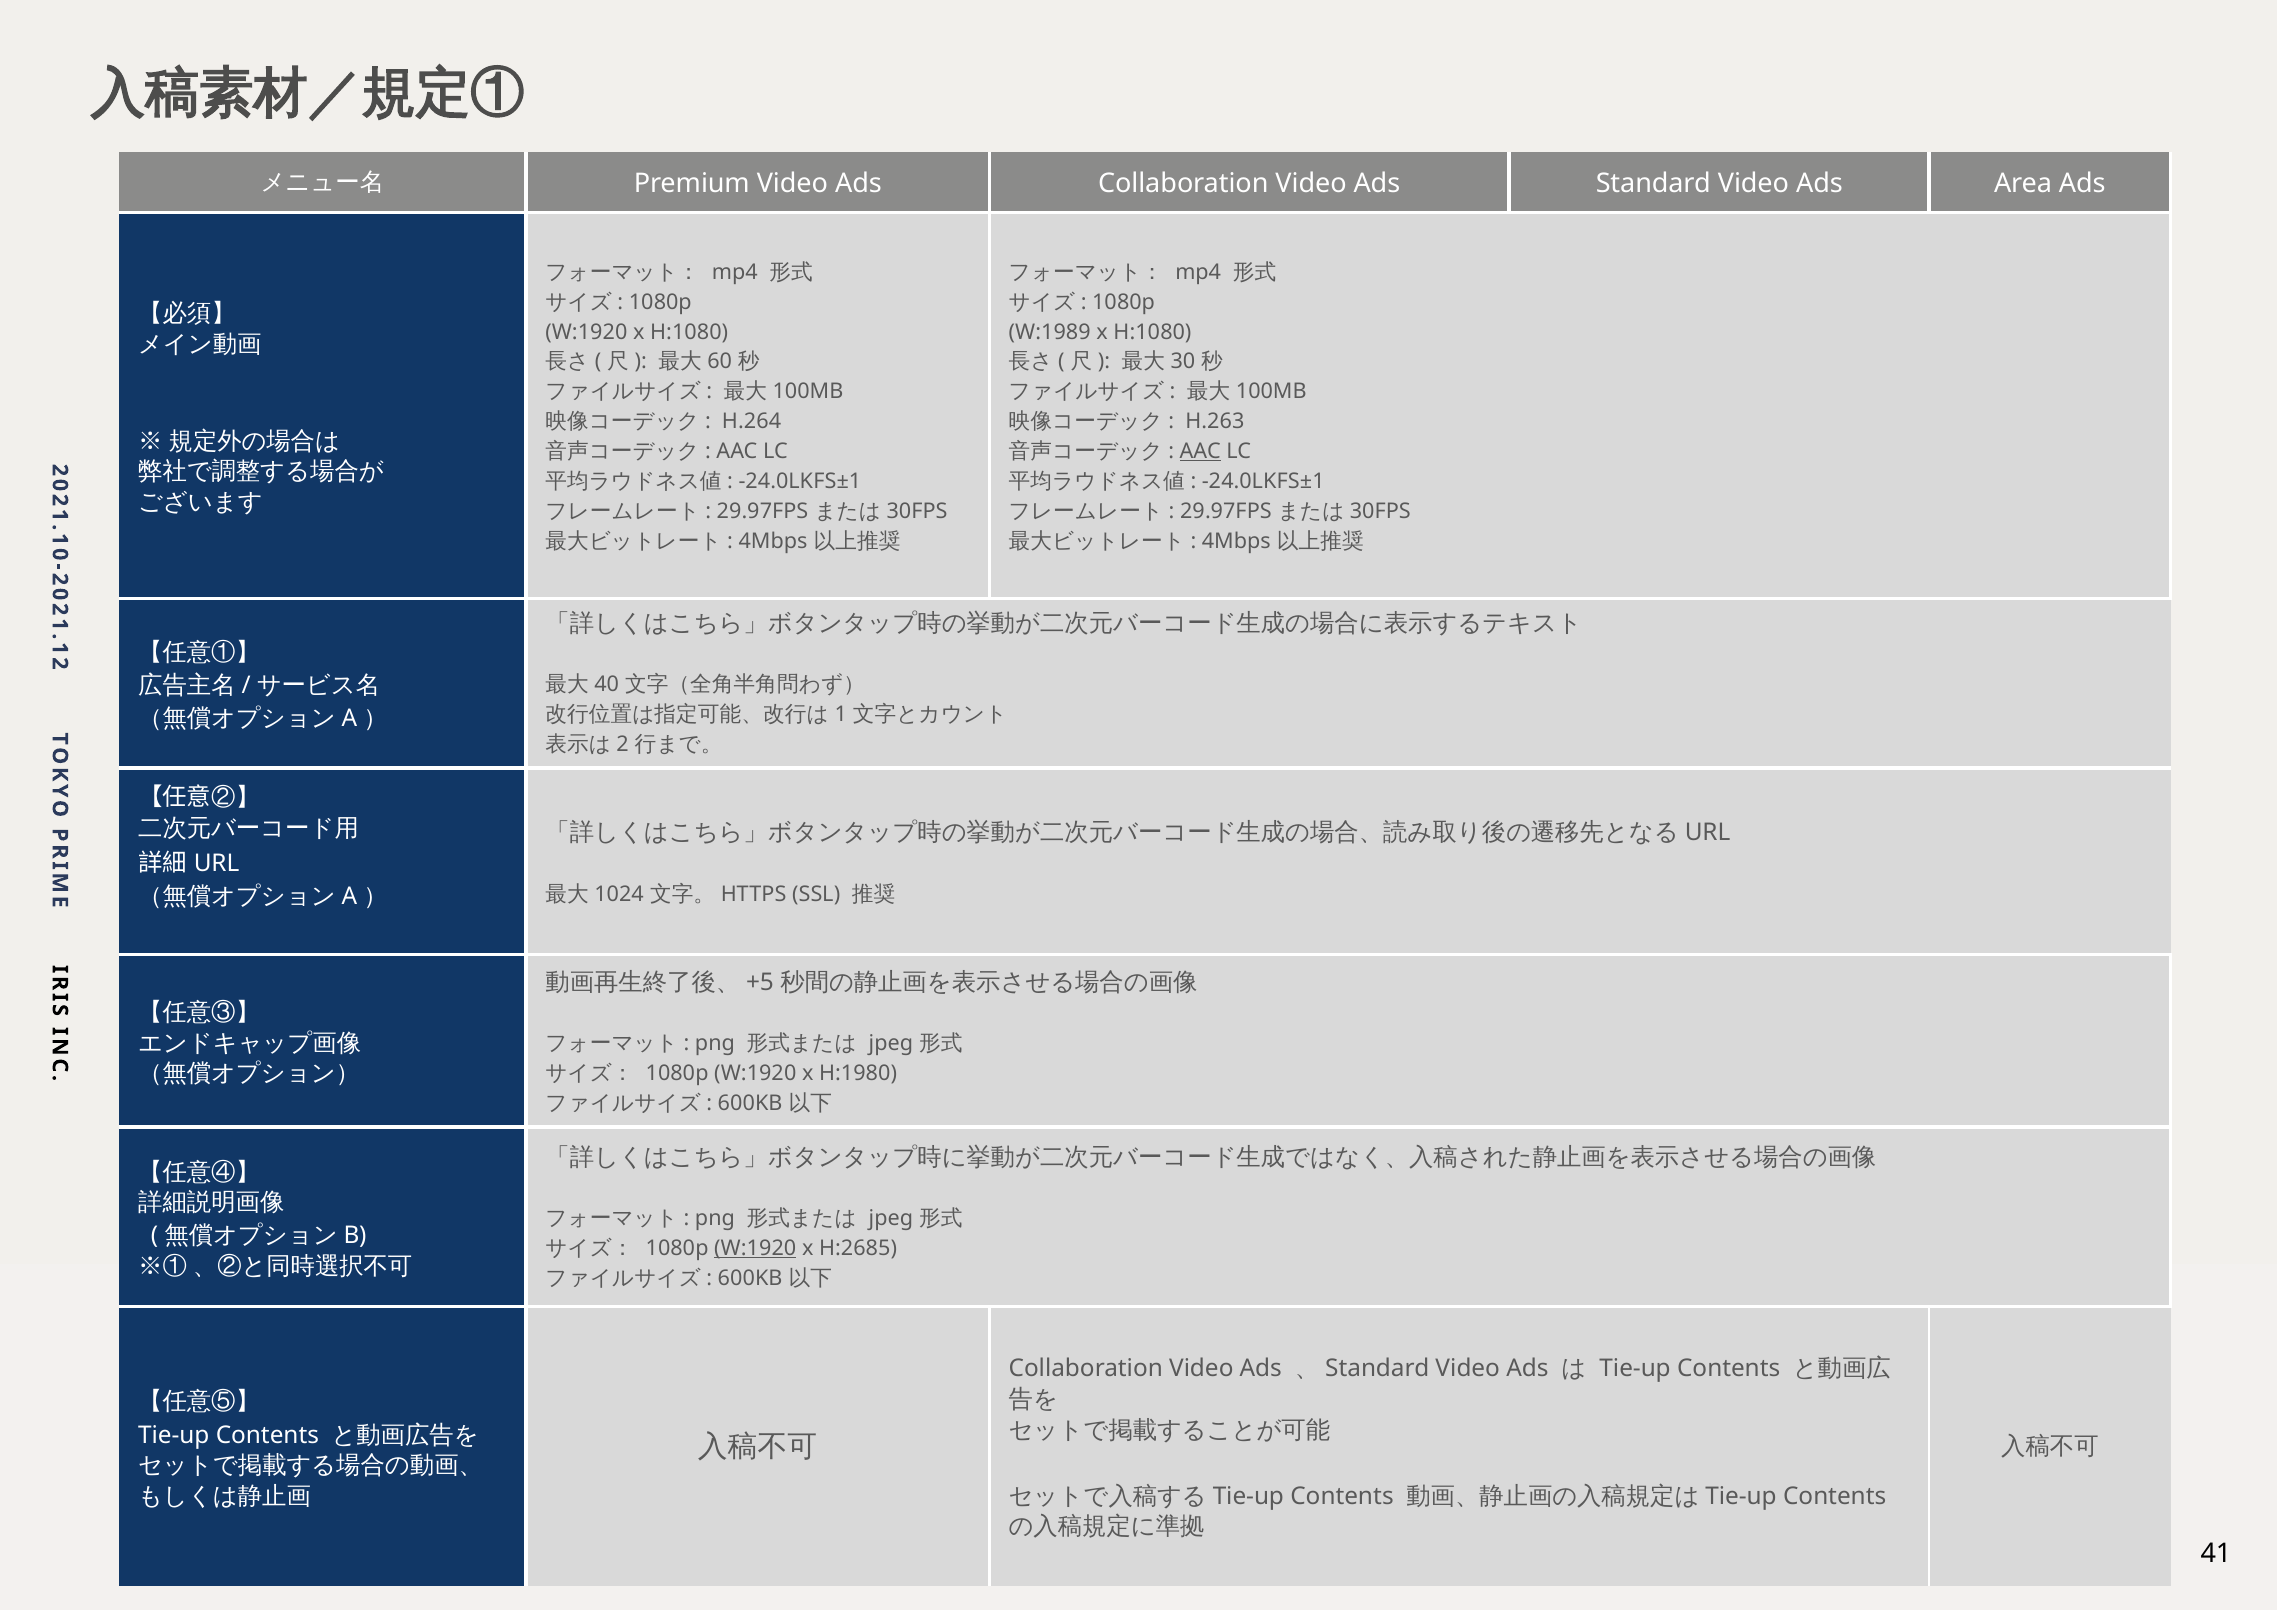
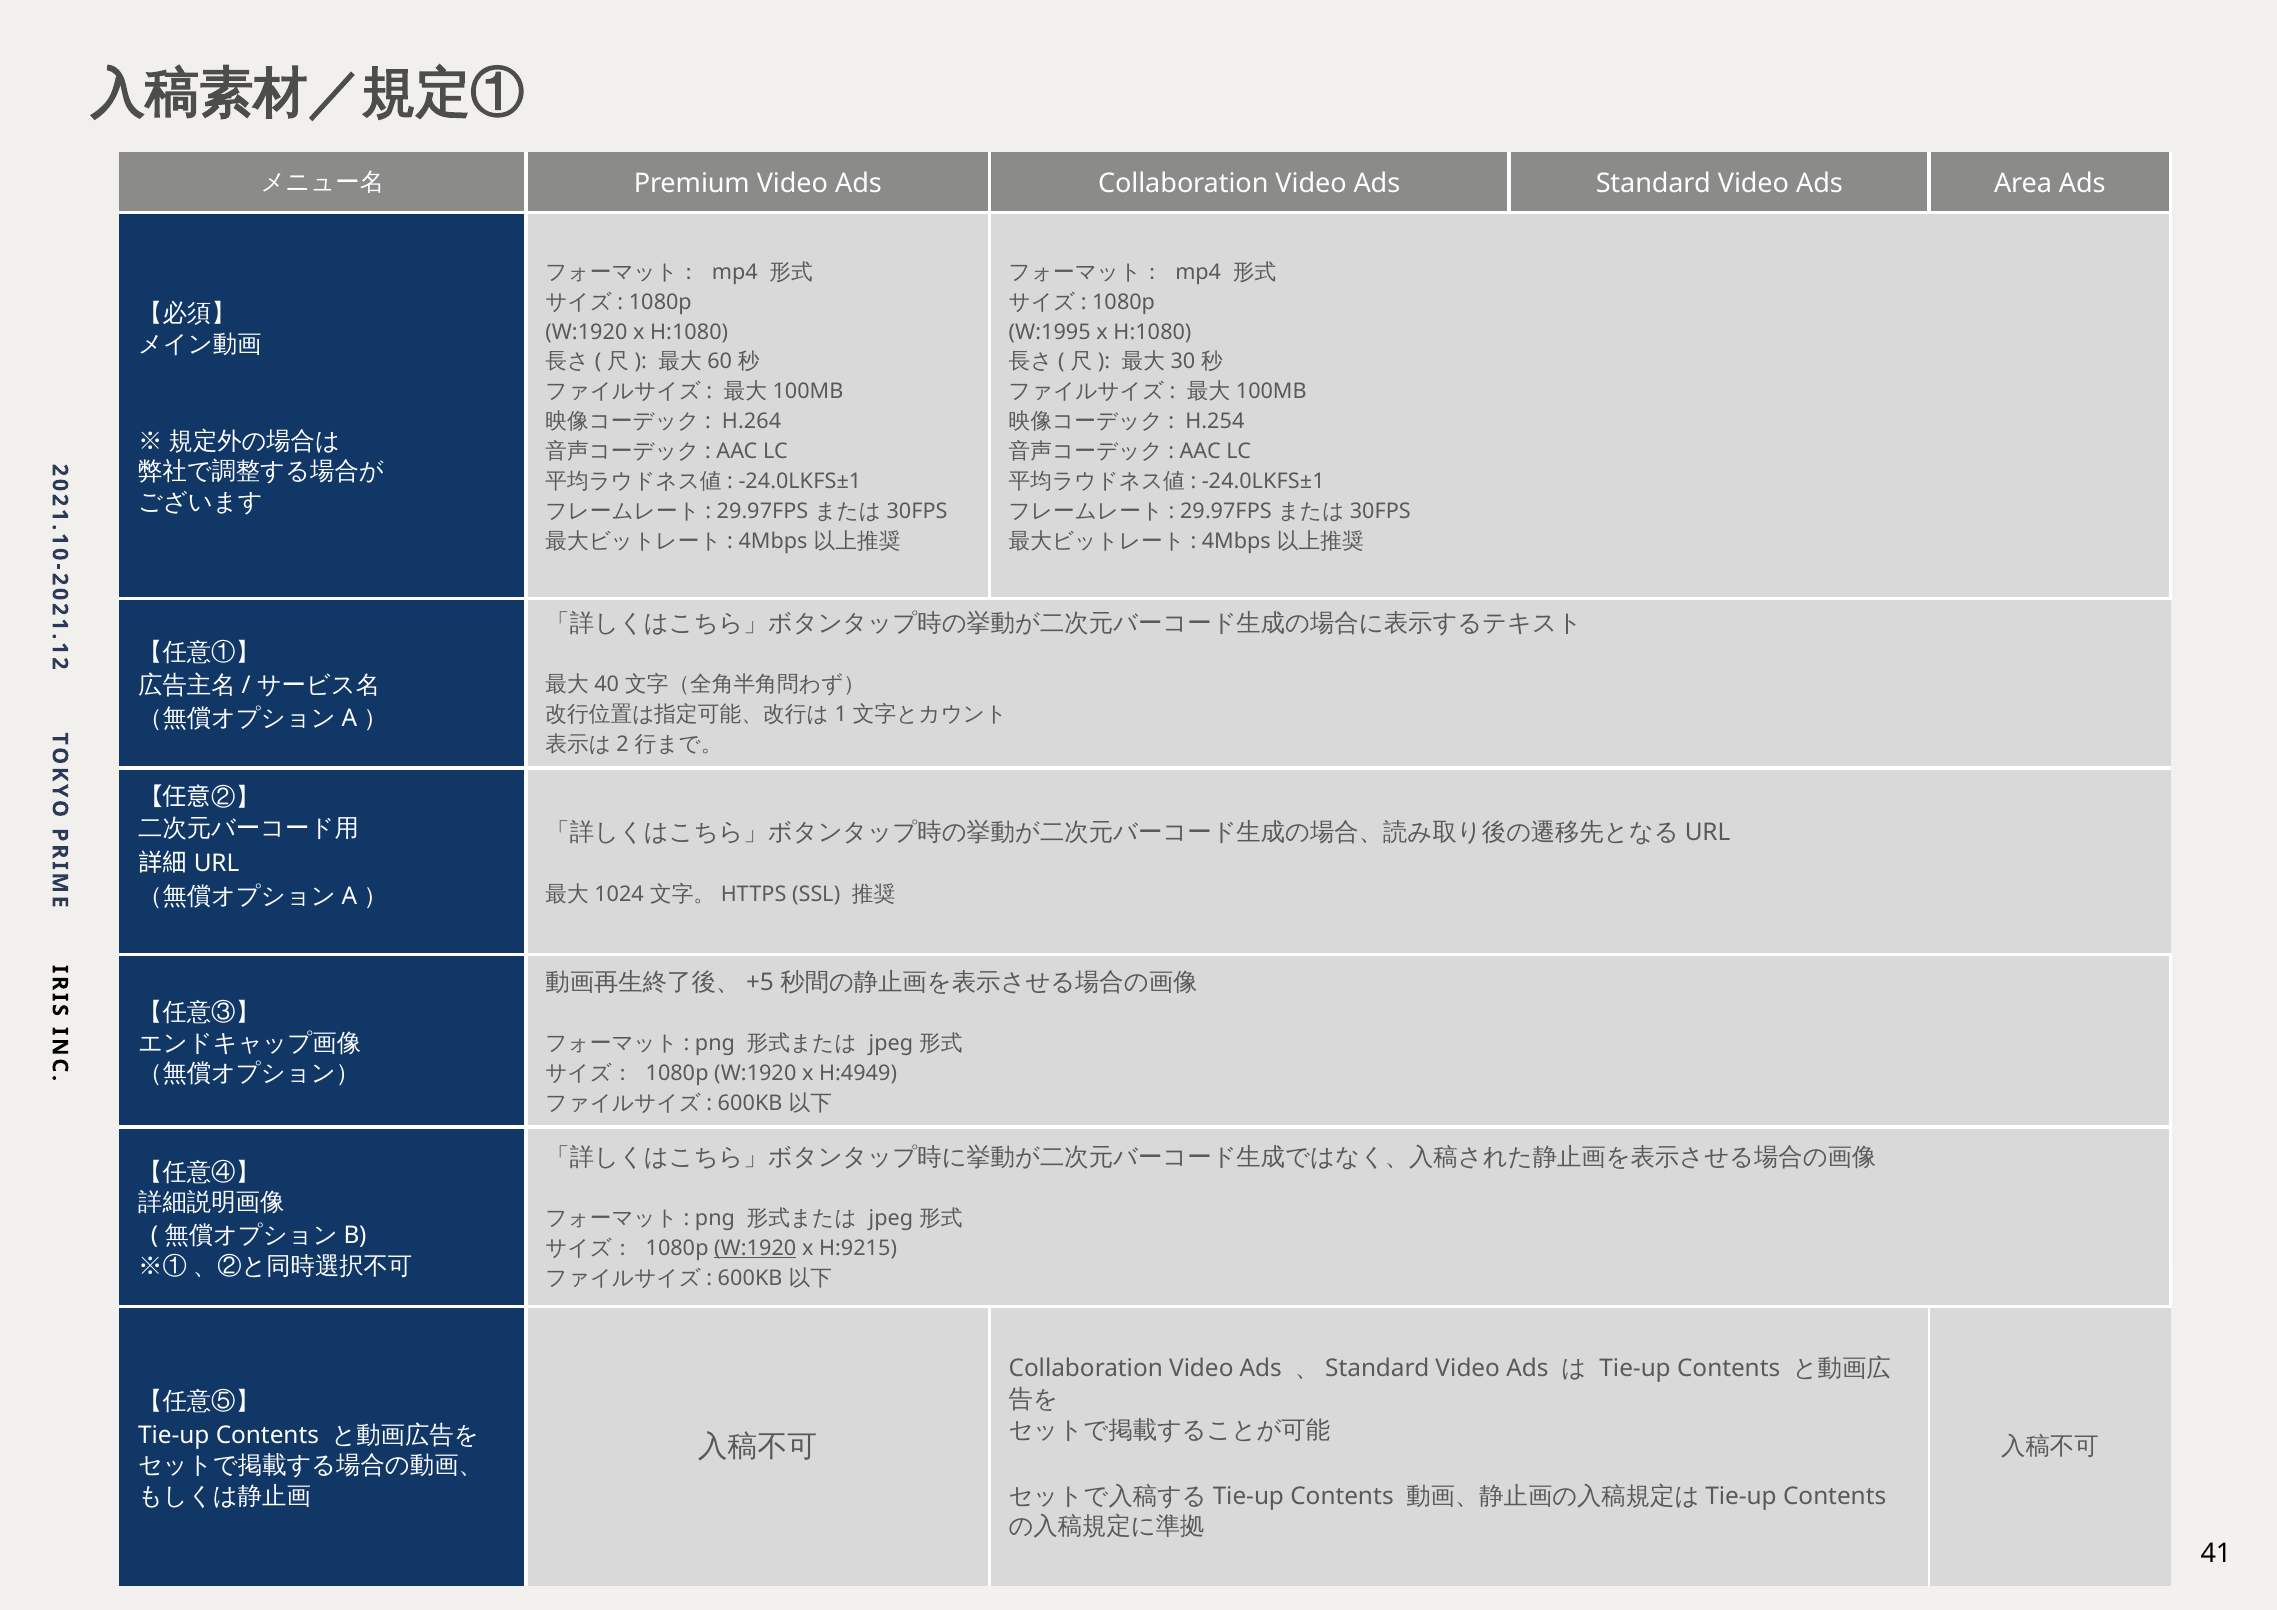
W:1989: W:1989 -> W:1995
H.263: H.263 -> H.254
AAC at (1200, 452) underline: present -> none
H:1980: H:1980 -> H:4949
H:2685: H:2685 -> H:9215
